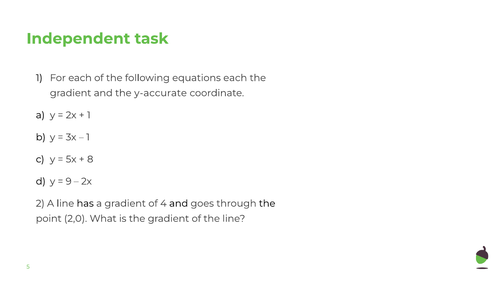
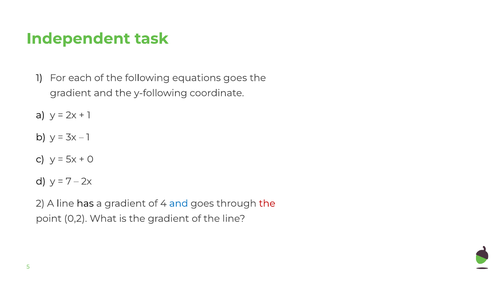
equations each: each -> goes
y-accurate: y-accurate -> y-following
8: 8 -> 0
9: 9 -> 7
and at (179, 204) colour: black -> blue
the at (267, 204) colour: black -> red
2,0: 2,0 -> 0,2
